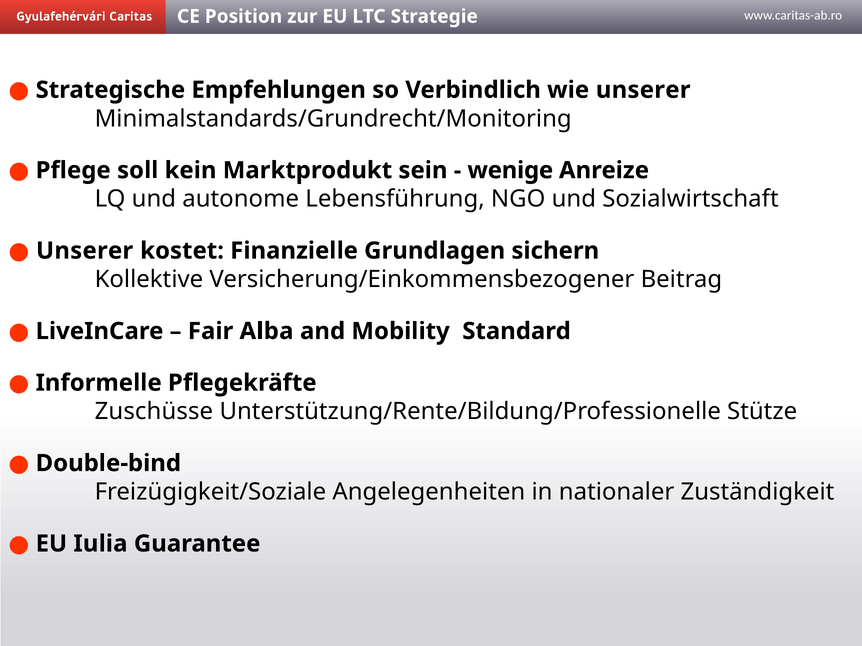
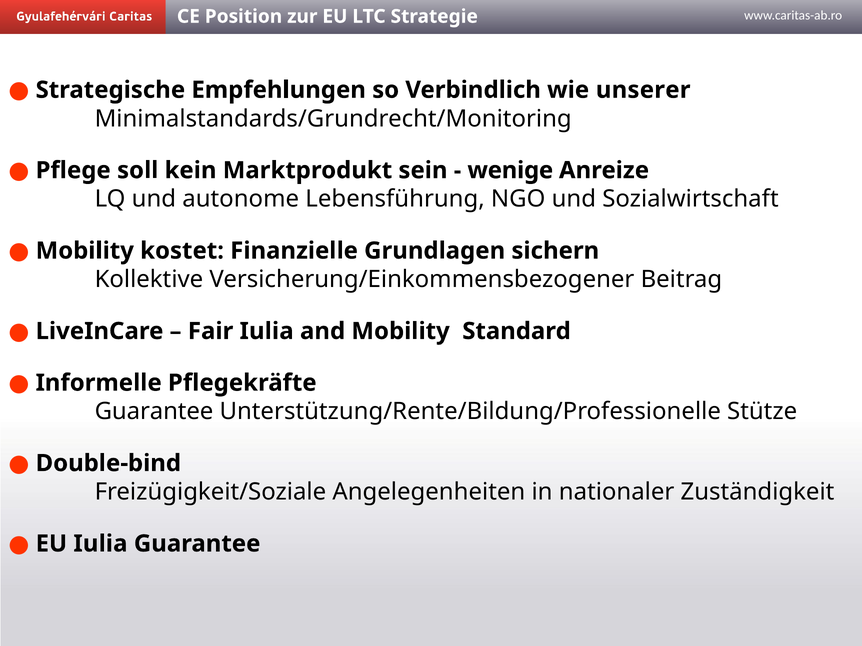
Unserer at (85, 251): Unserer -> Mobility
Fair Alba: Alba -> Iulia
Zuschüsse at (154, 412): Zuschüsse -> Guarantee
